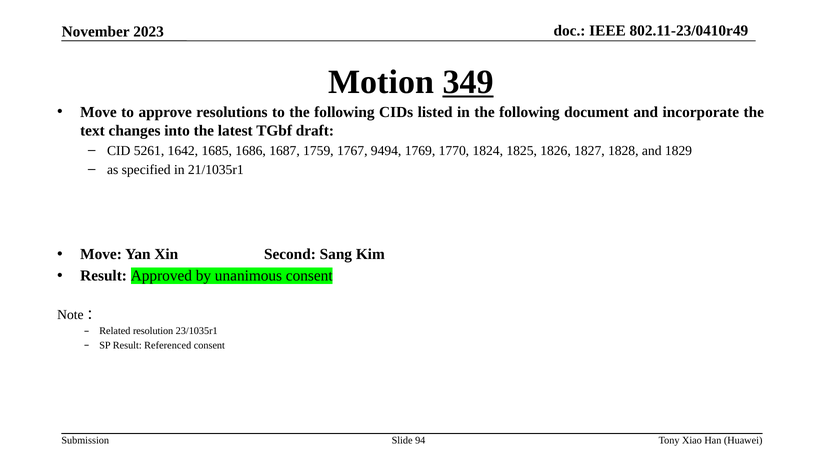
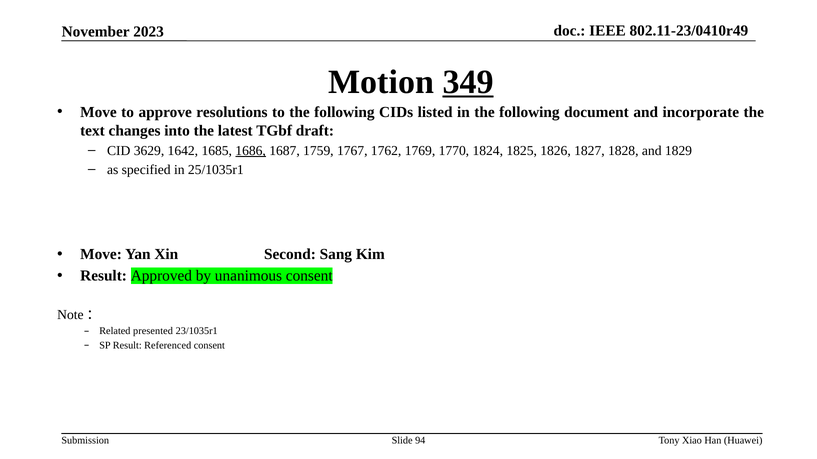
5261: 5261 -> 3629
1686 underline: none -> present
9494: 9494 -> 1762
21/1035r1: 21/1035r1 -> 25/1035r1
resolution: resolution -> presented
